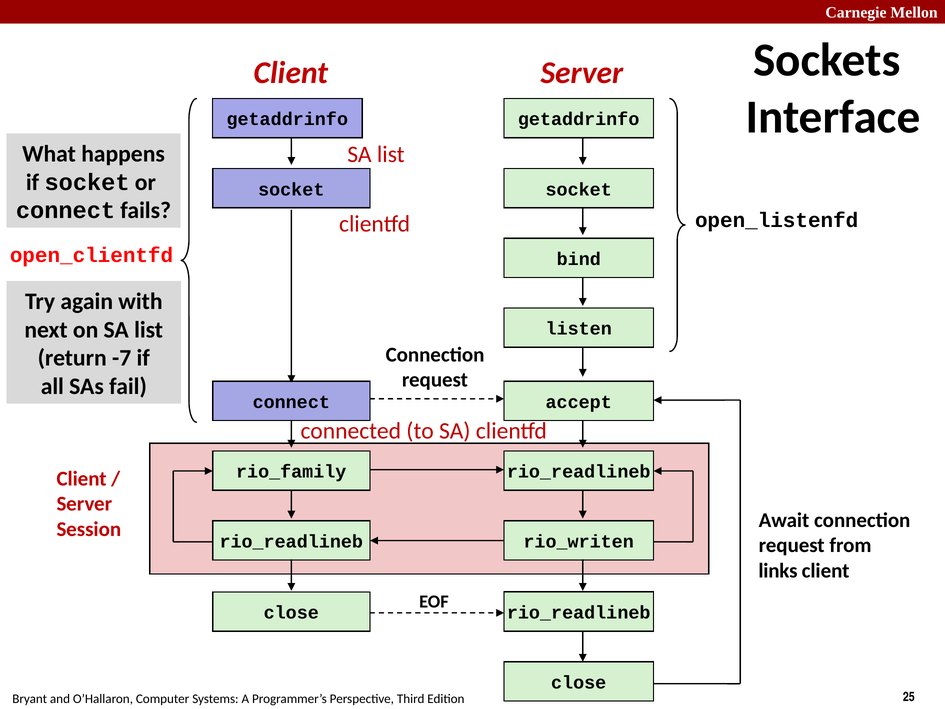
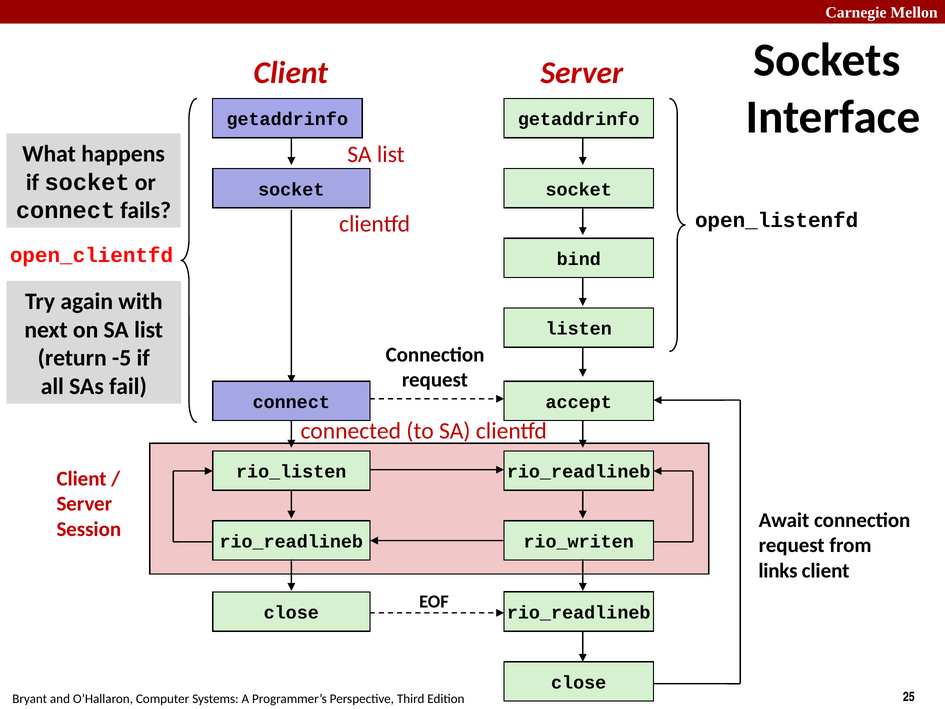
-7: -7 -> -5
rio_family: rio_family -> rio_listen
